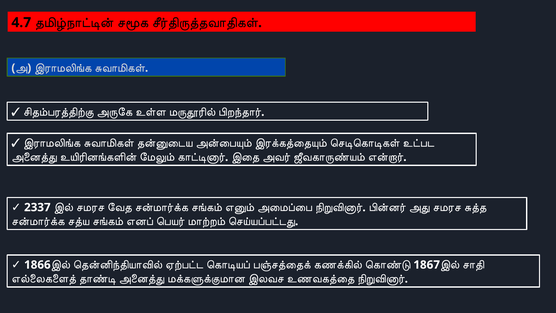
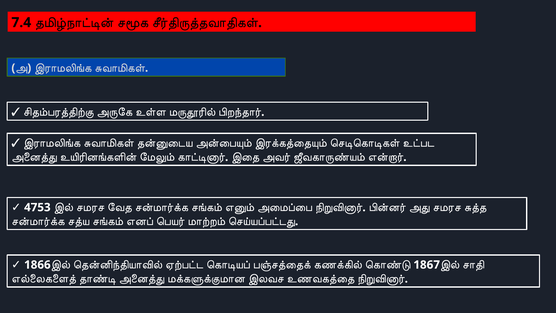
4.7: 4.7 -> 7.4
2337: 2337 -> 4753
